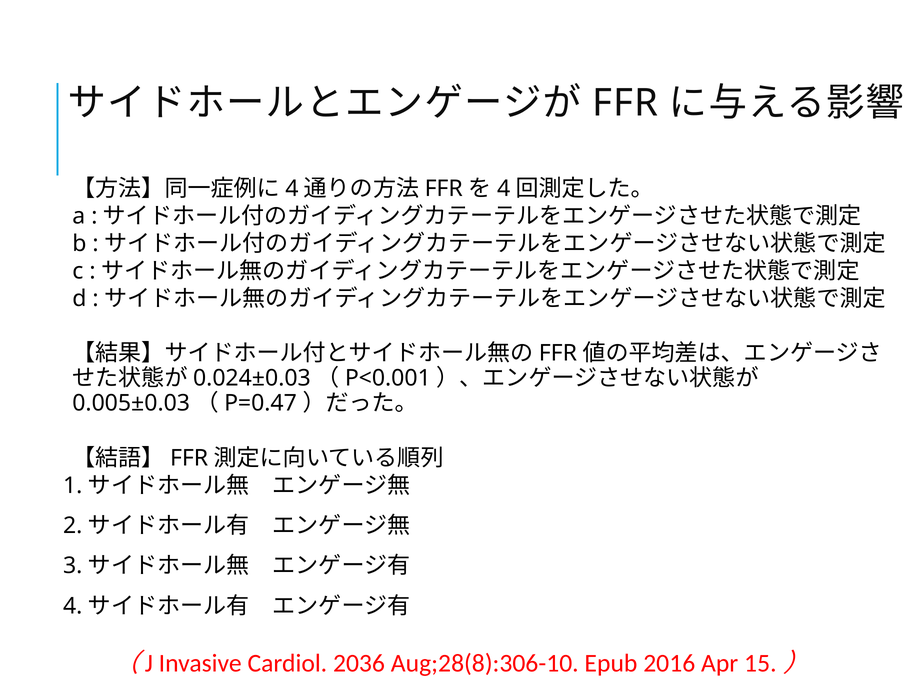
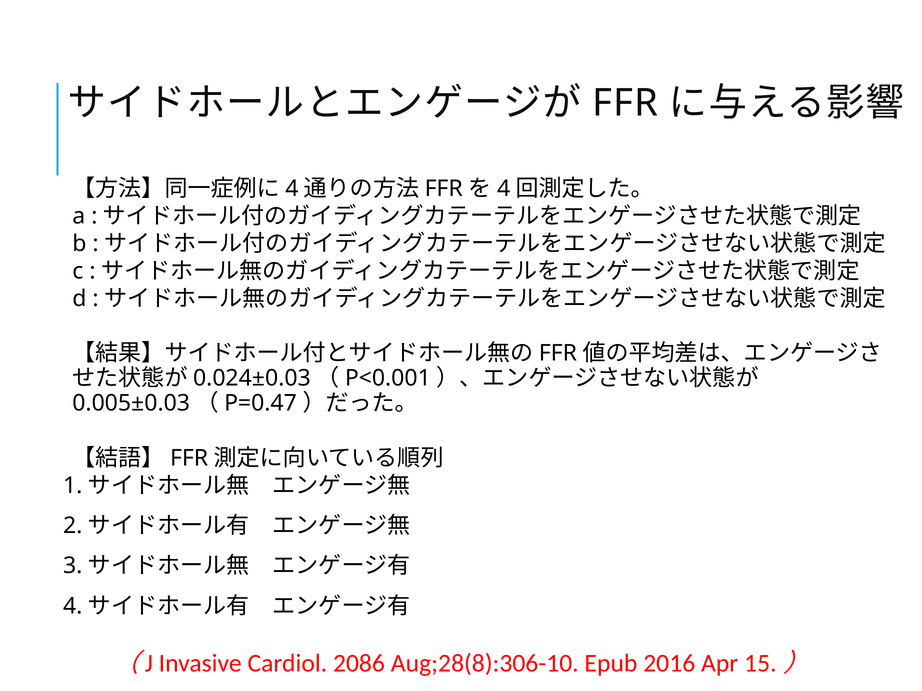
2036: 2036 -> 2086
